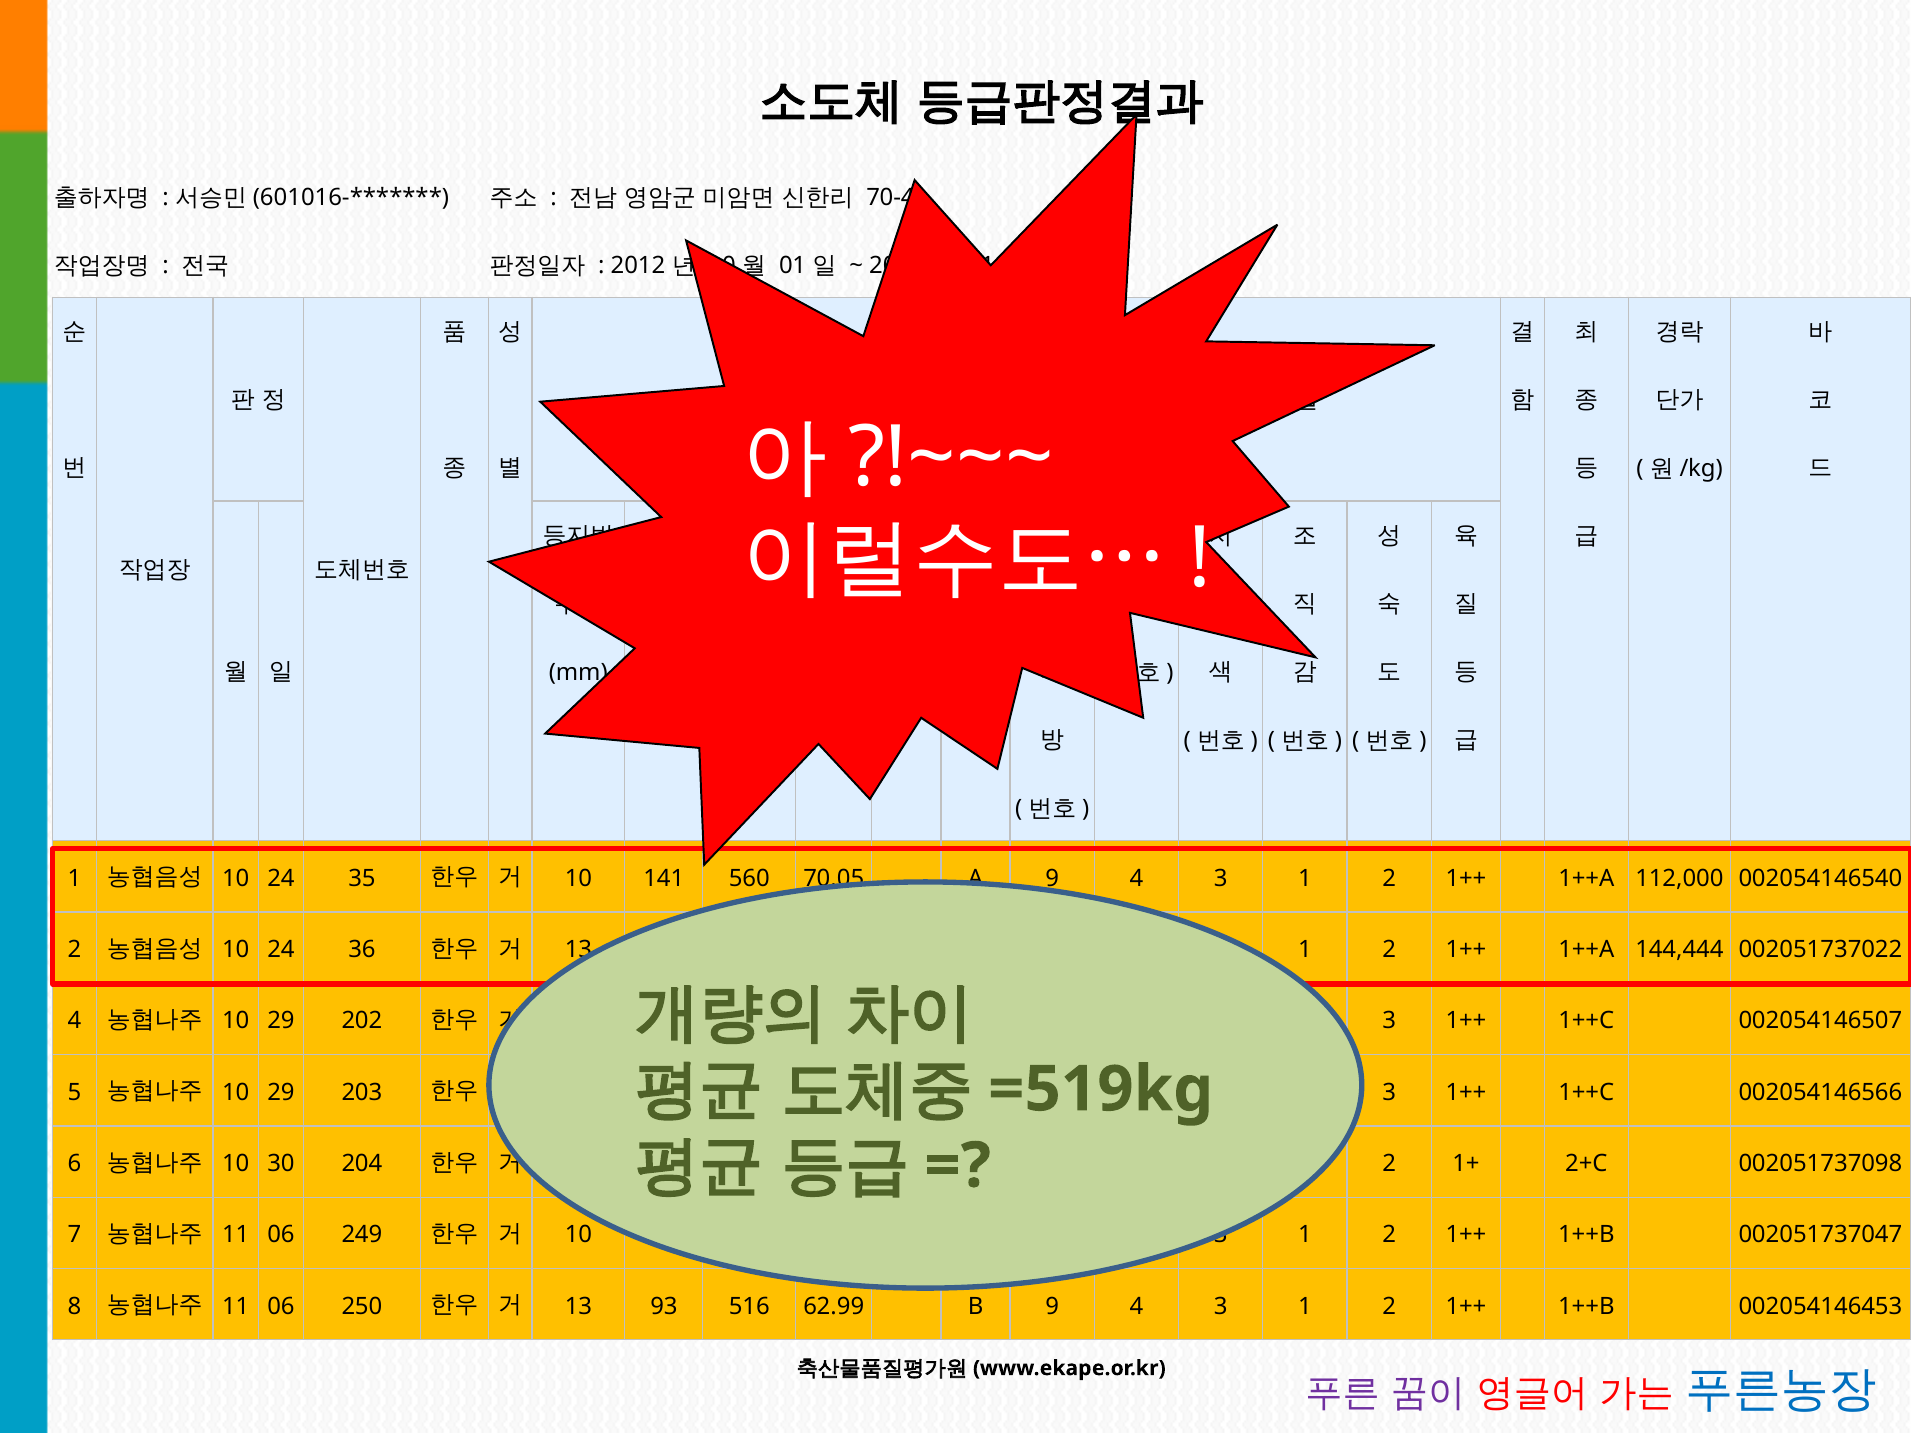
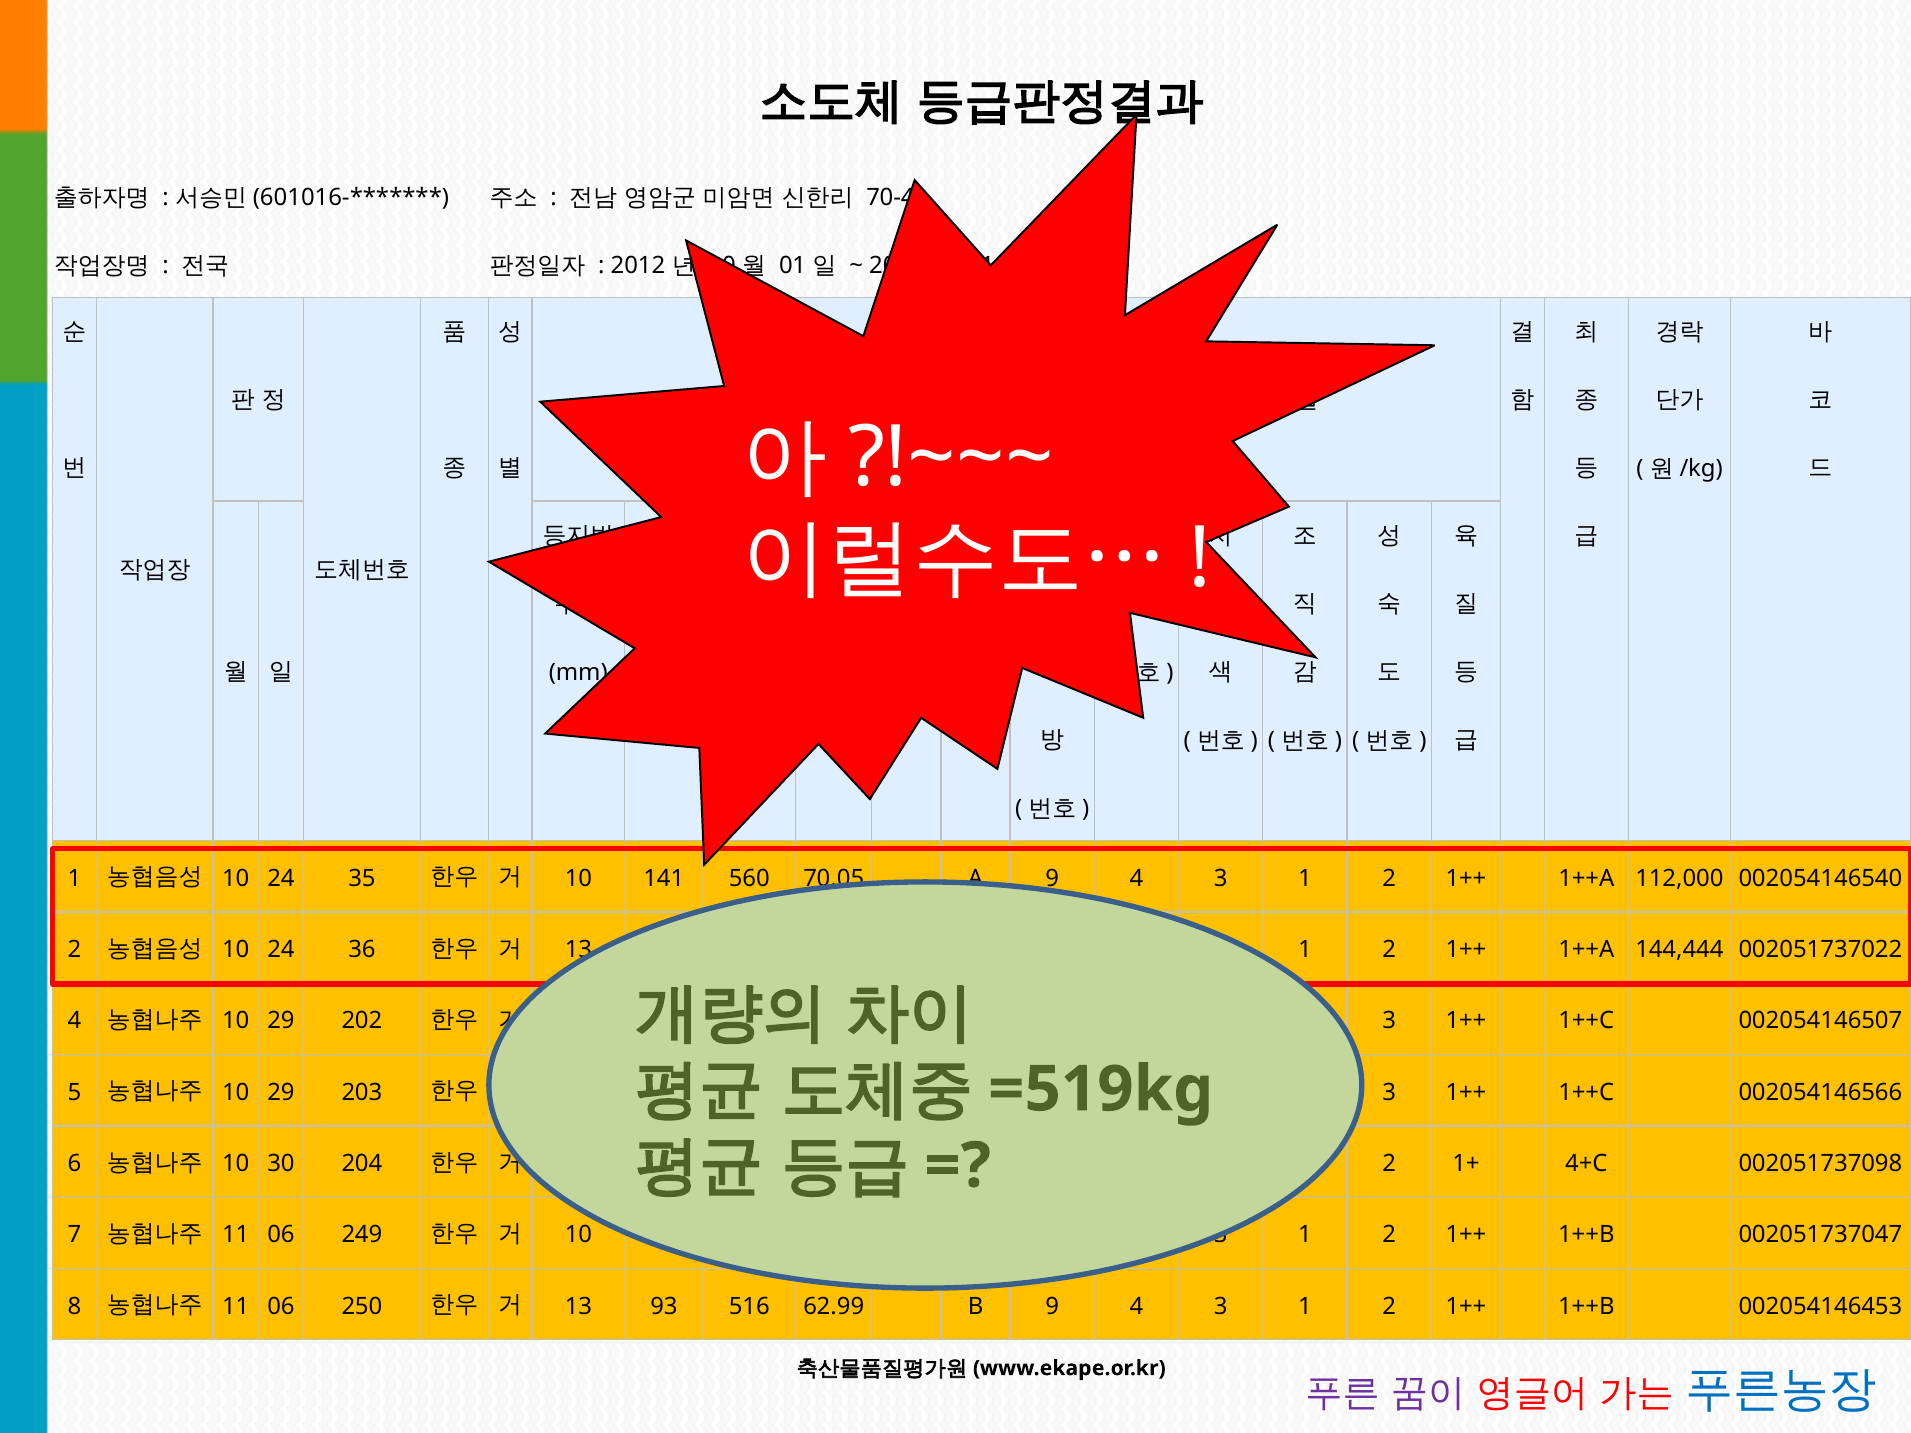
2+C: 2+C -> 4+C
